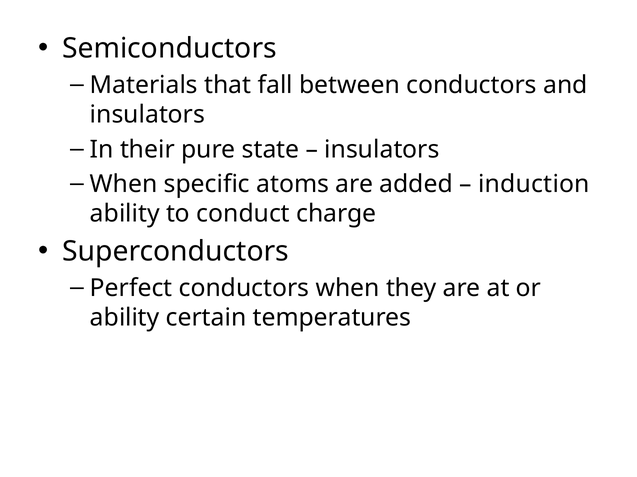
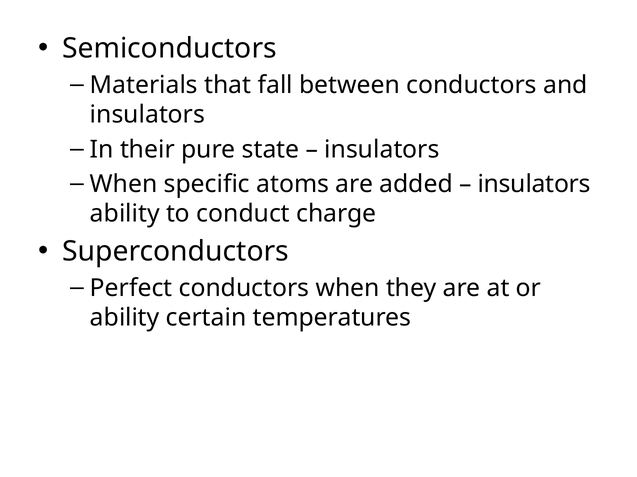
induction at (534, 184): induction -> insulators
